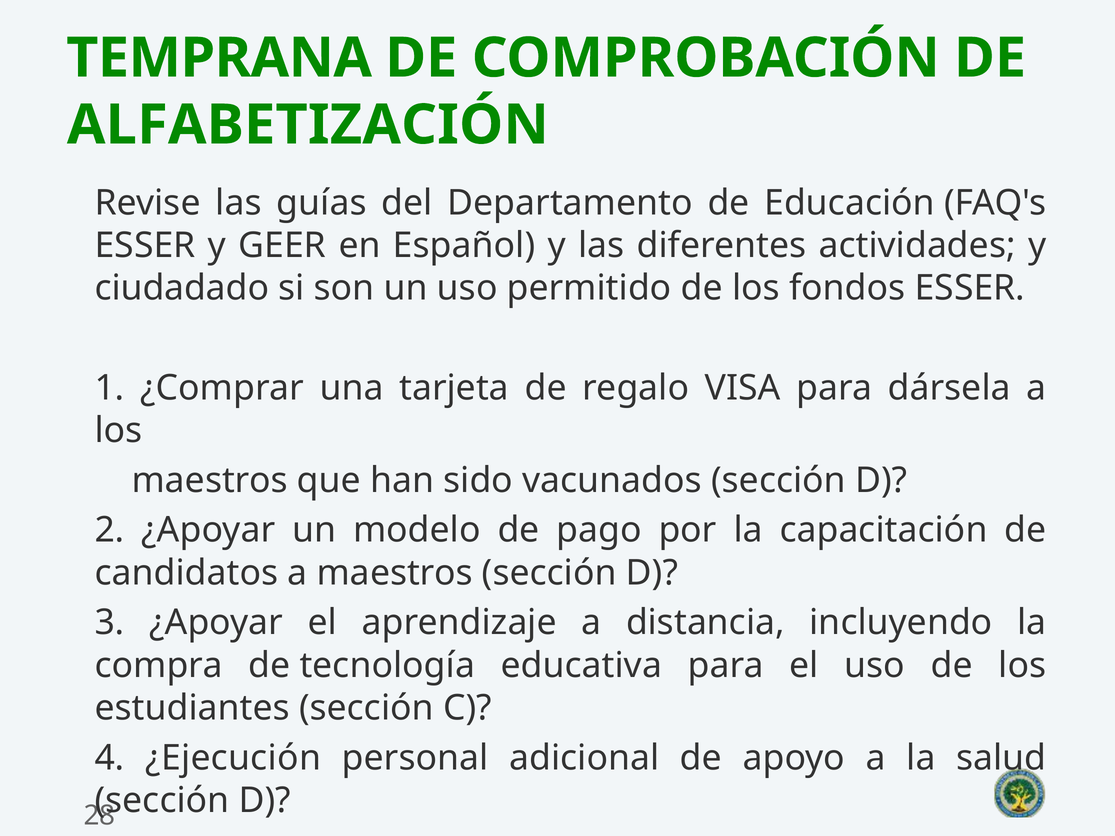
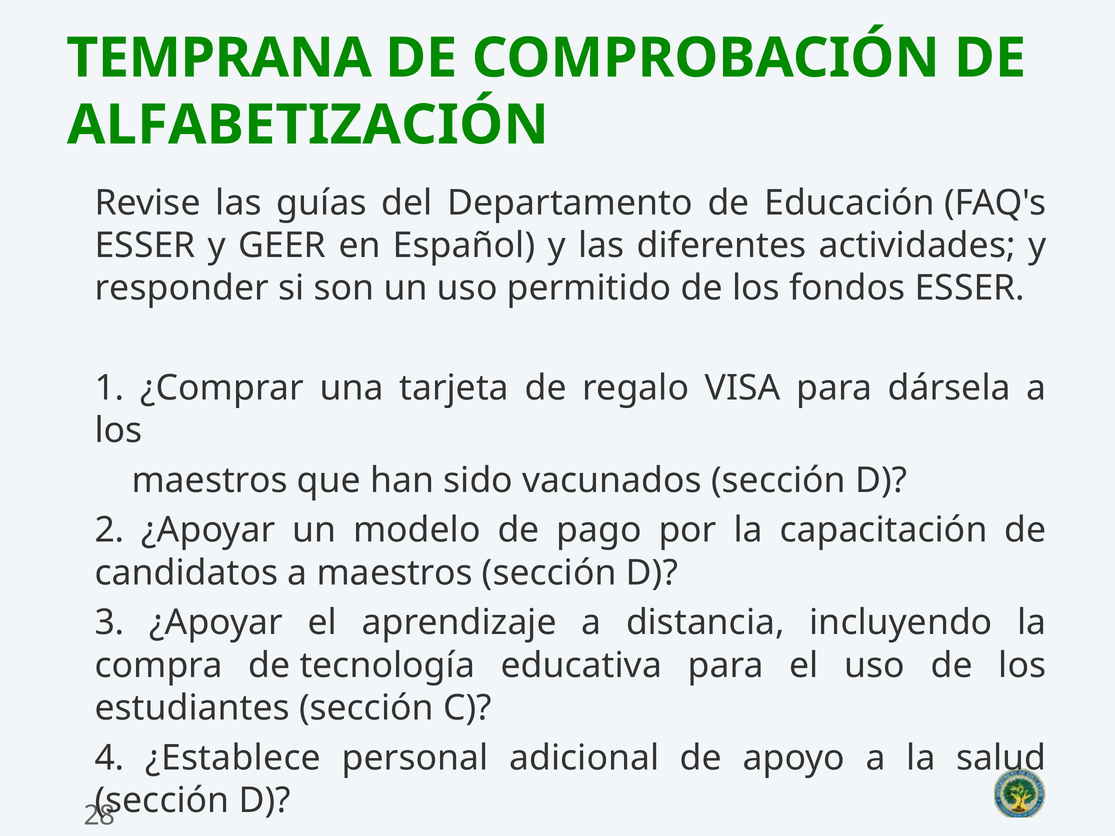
ciudadado: ciudadado -> responder
¿Ejecución: ¿Ejecución -> ¿Establece
